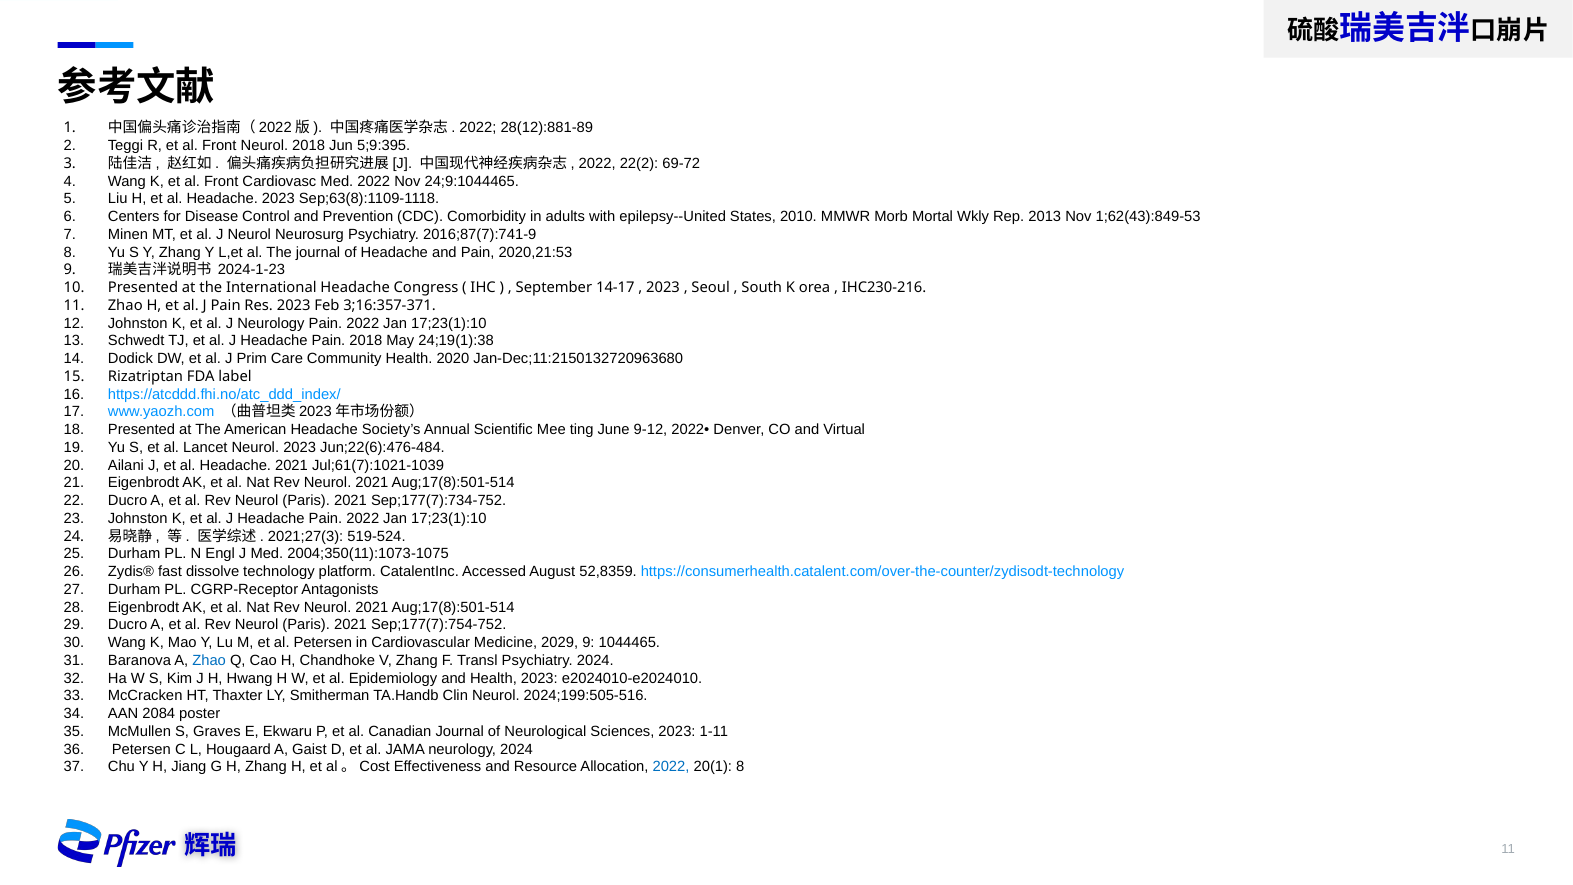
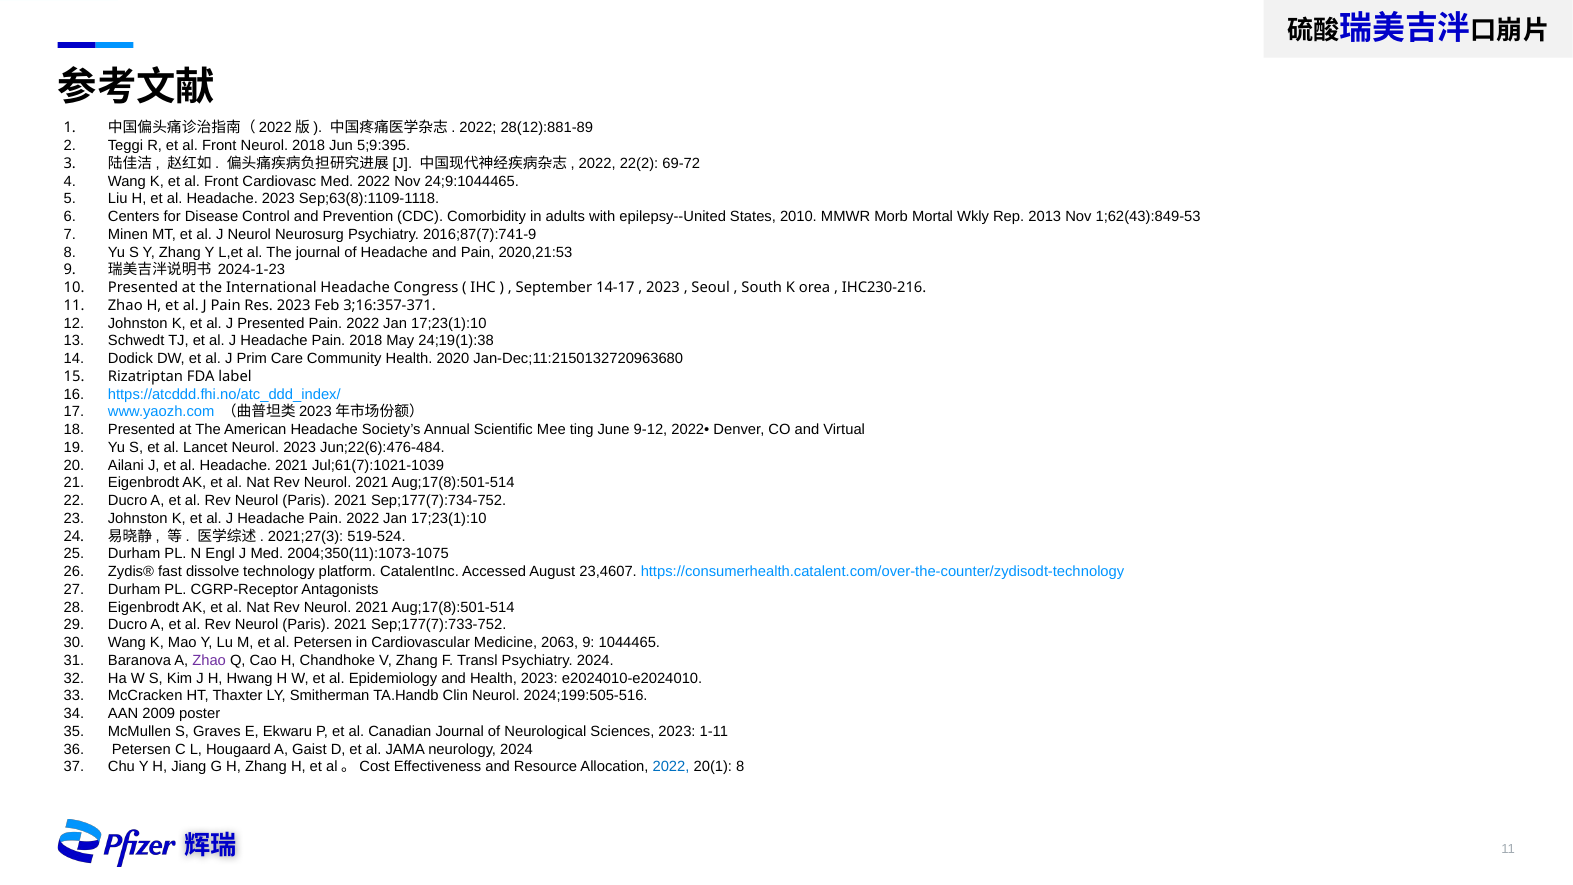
J Neurology: Neurology -> Presented
52,8359: 52,8359 -> 23,4607
Sep;177(7):754-752: Sep;177(7):754-752 -> Sep;177(7):733-752
2029: 2029 -> 2063
Zhao at (209, 660) colour: blue -> purple
2084: 2084 -> 2009
